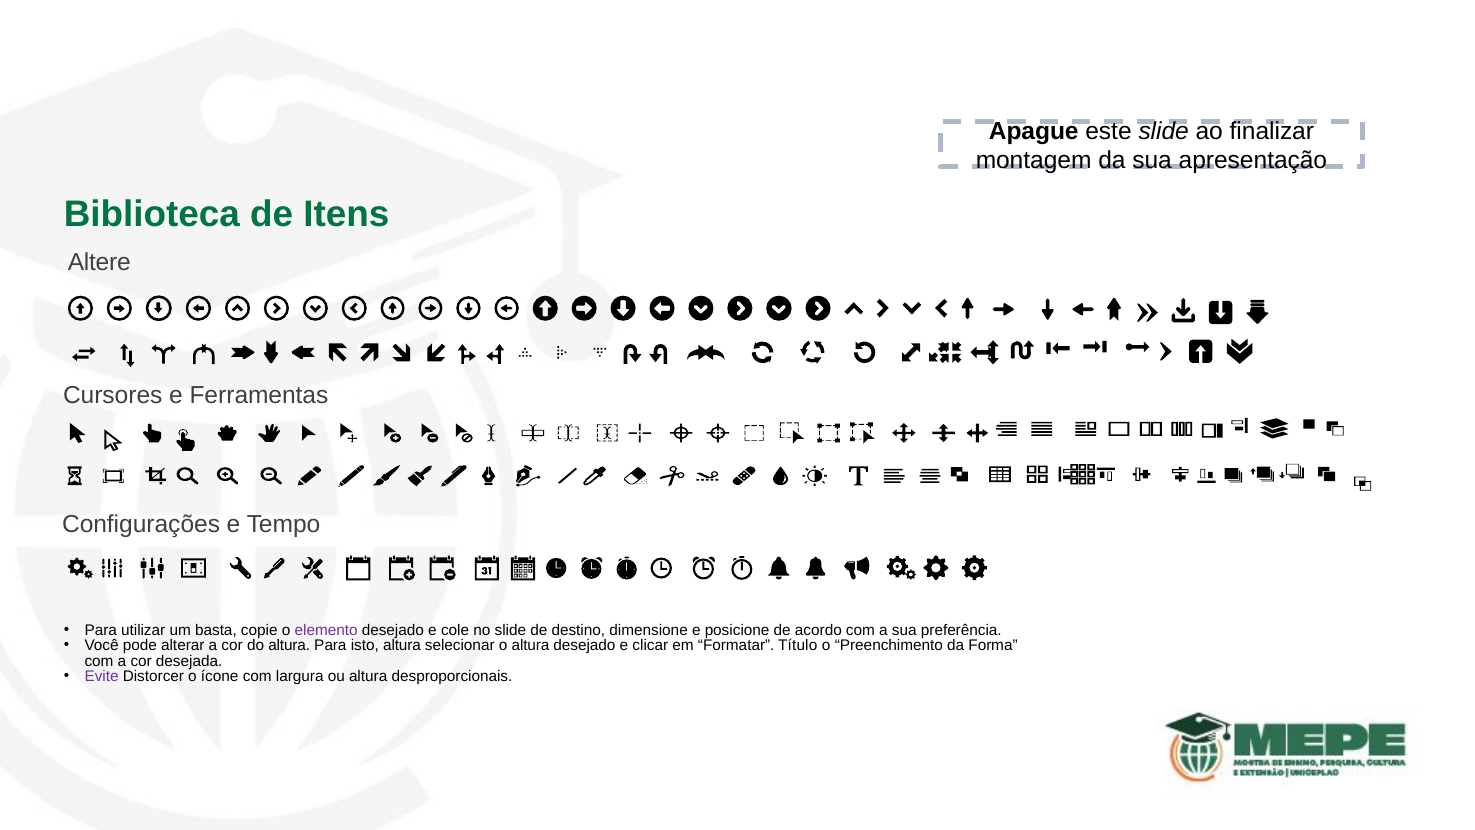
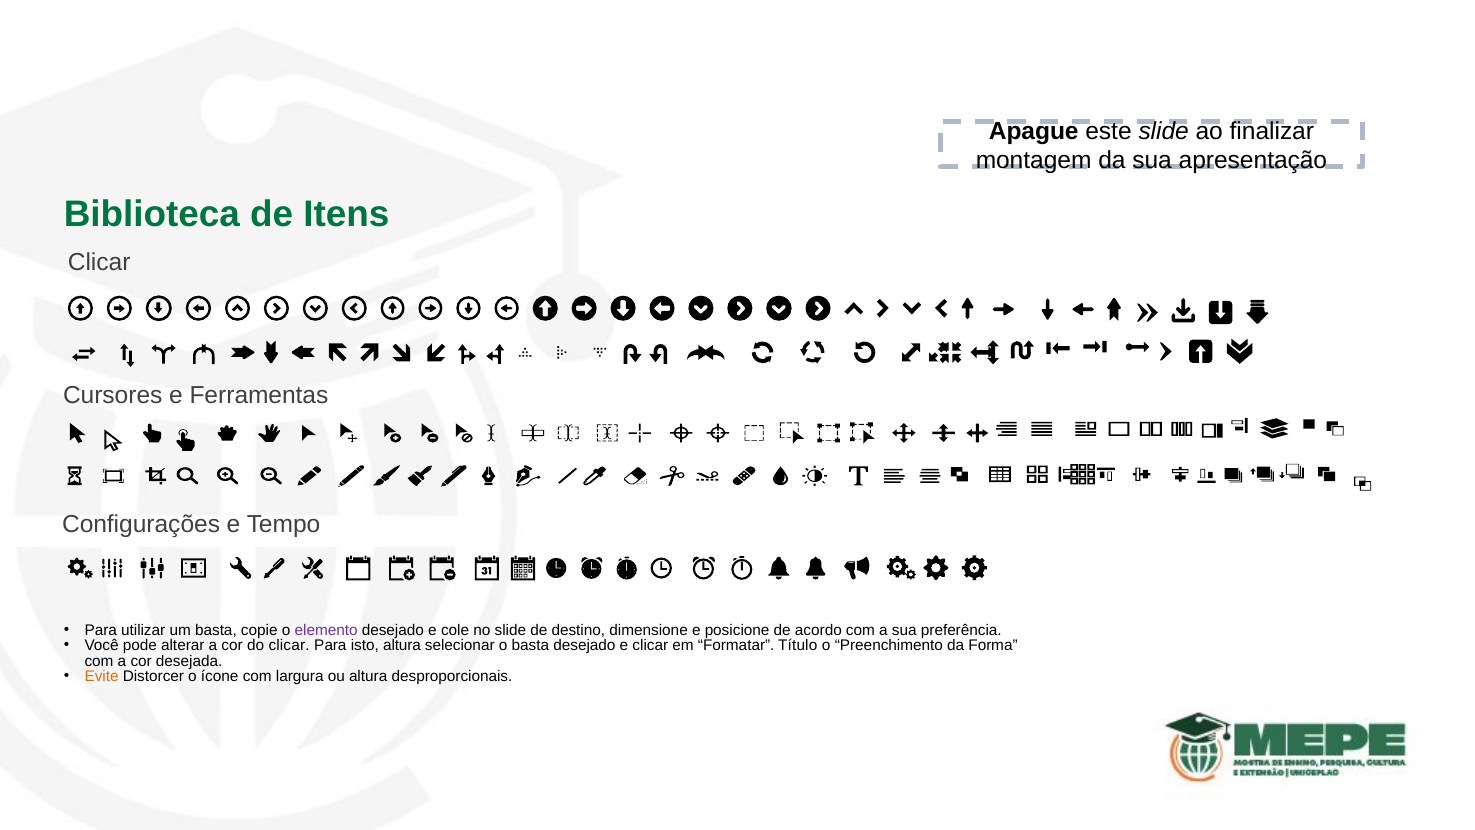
Altere at (99, 262): Altere -> Clicar
do altura: altura -> clicar
o altura: altura -> basta
Evite colour: purple -> orange
